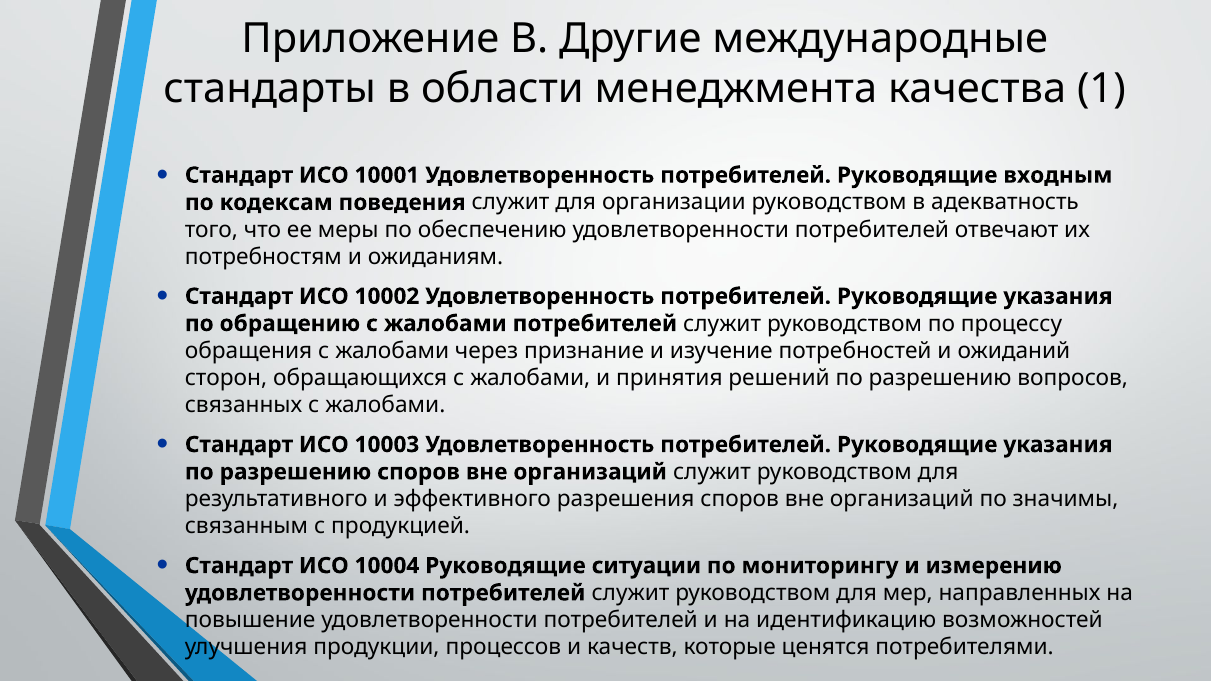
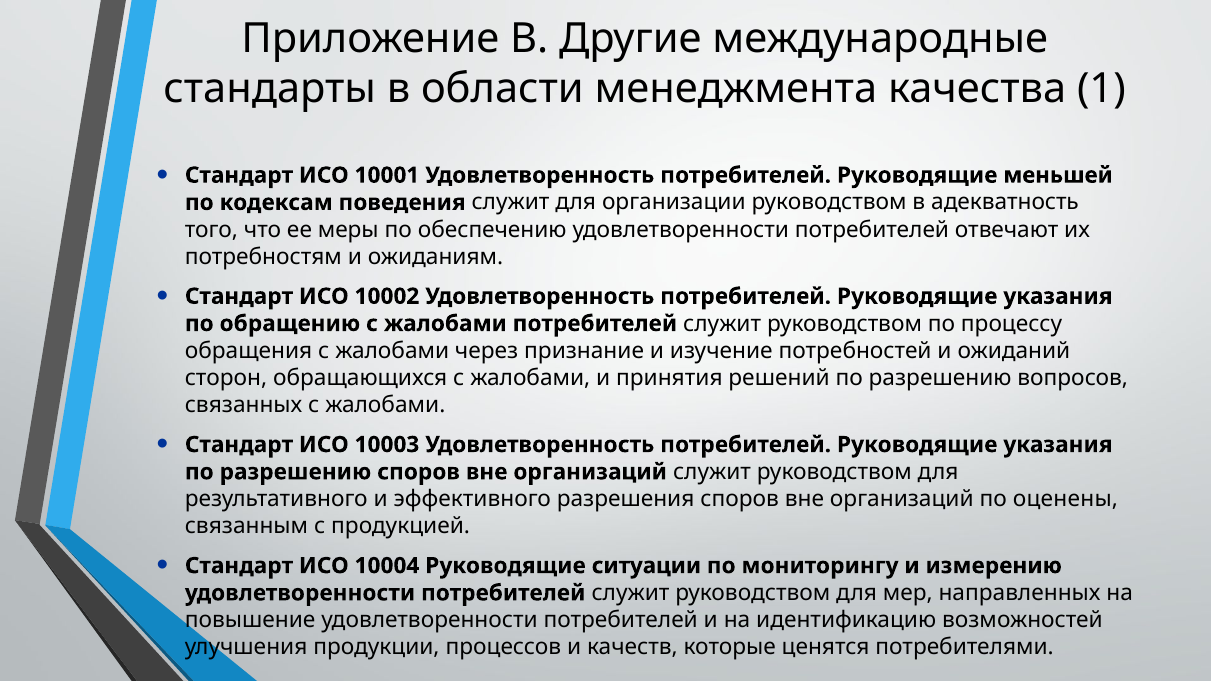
входным: входным -> меньшей
значимы: значимы -> оценены
